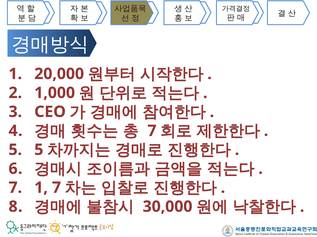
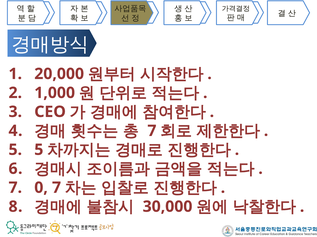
1 at (41, 188): 1 -> 0
